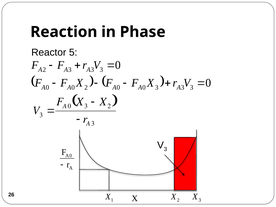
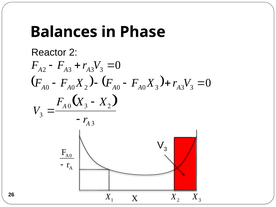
Reaction: Reaction -> Balances
Reactor 5: 5 -> 2
